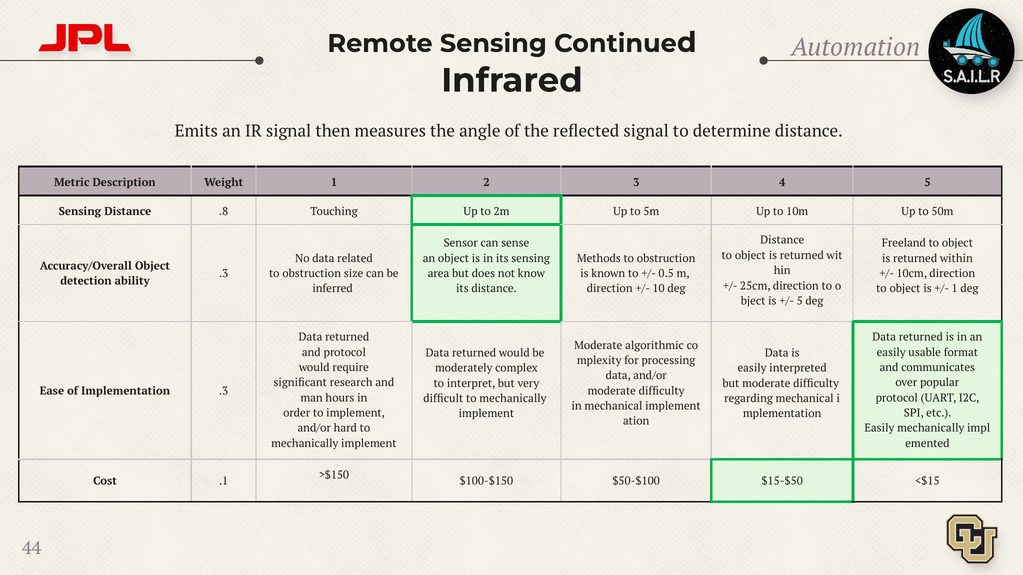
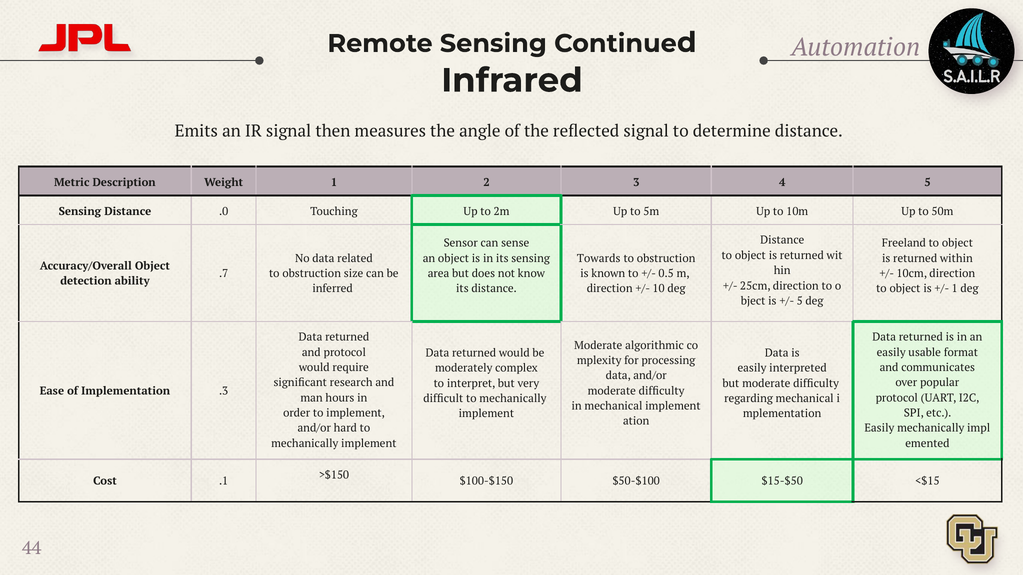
.8: .8 -> .0
Methods: Methods -> Towards
.3 at (224, 274): .3 -> .7
